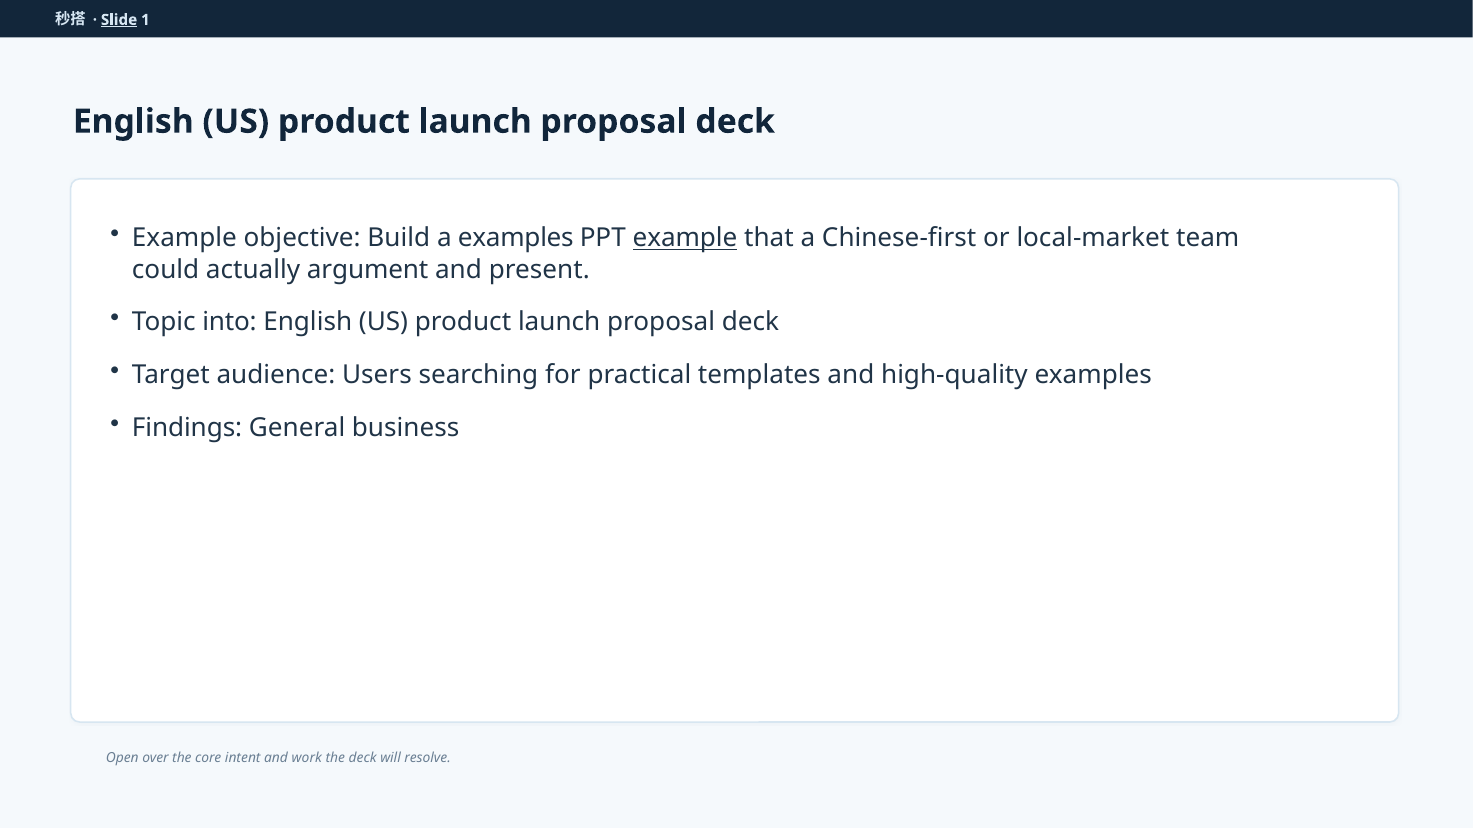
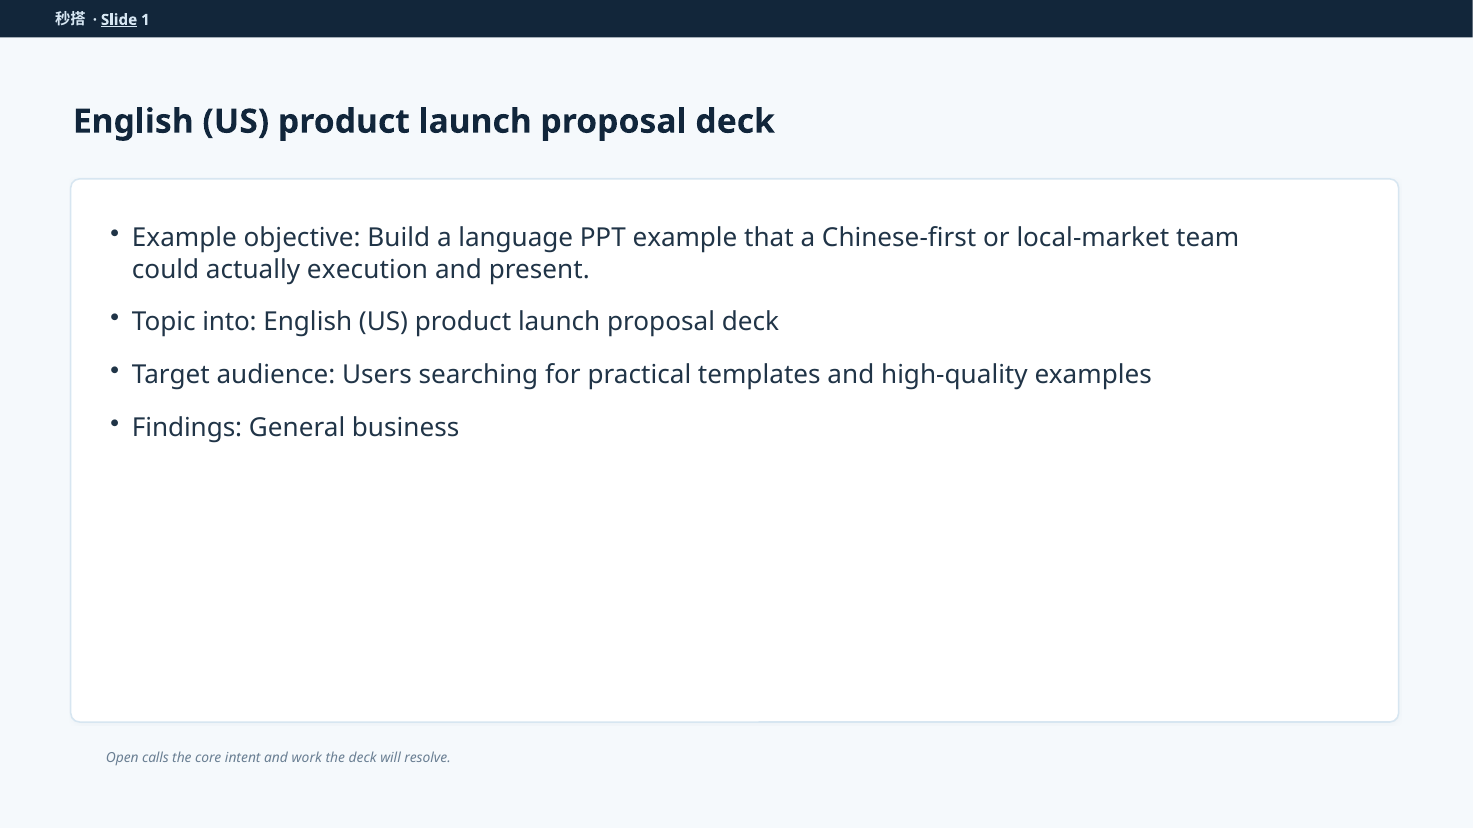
a examples: examples -> language
example at (685, 238) underline: present -> none
argument: argument -> execution
over: over -> calls
